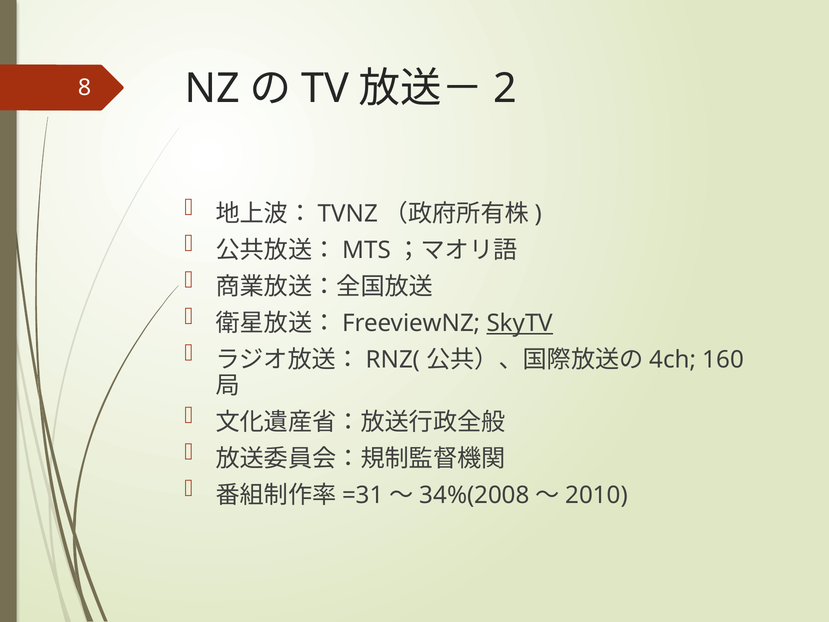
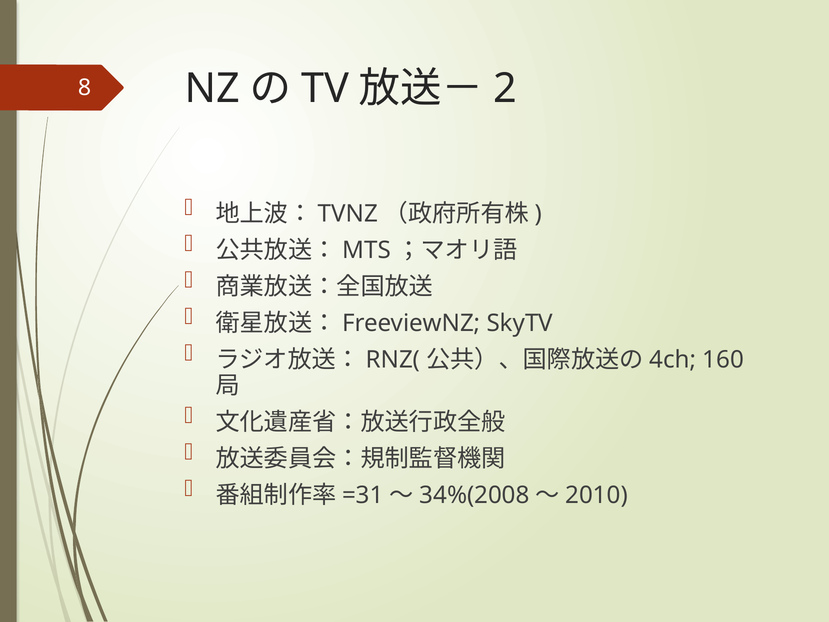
SkyTV underline: present -> none
